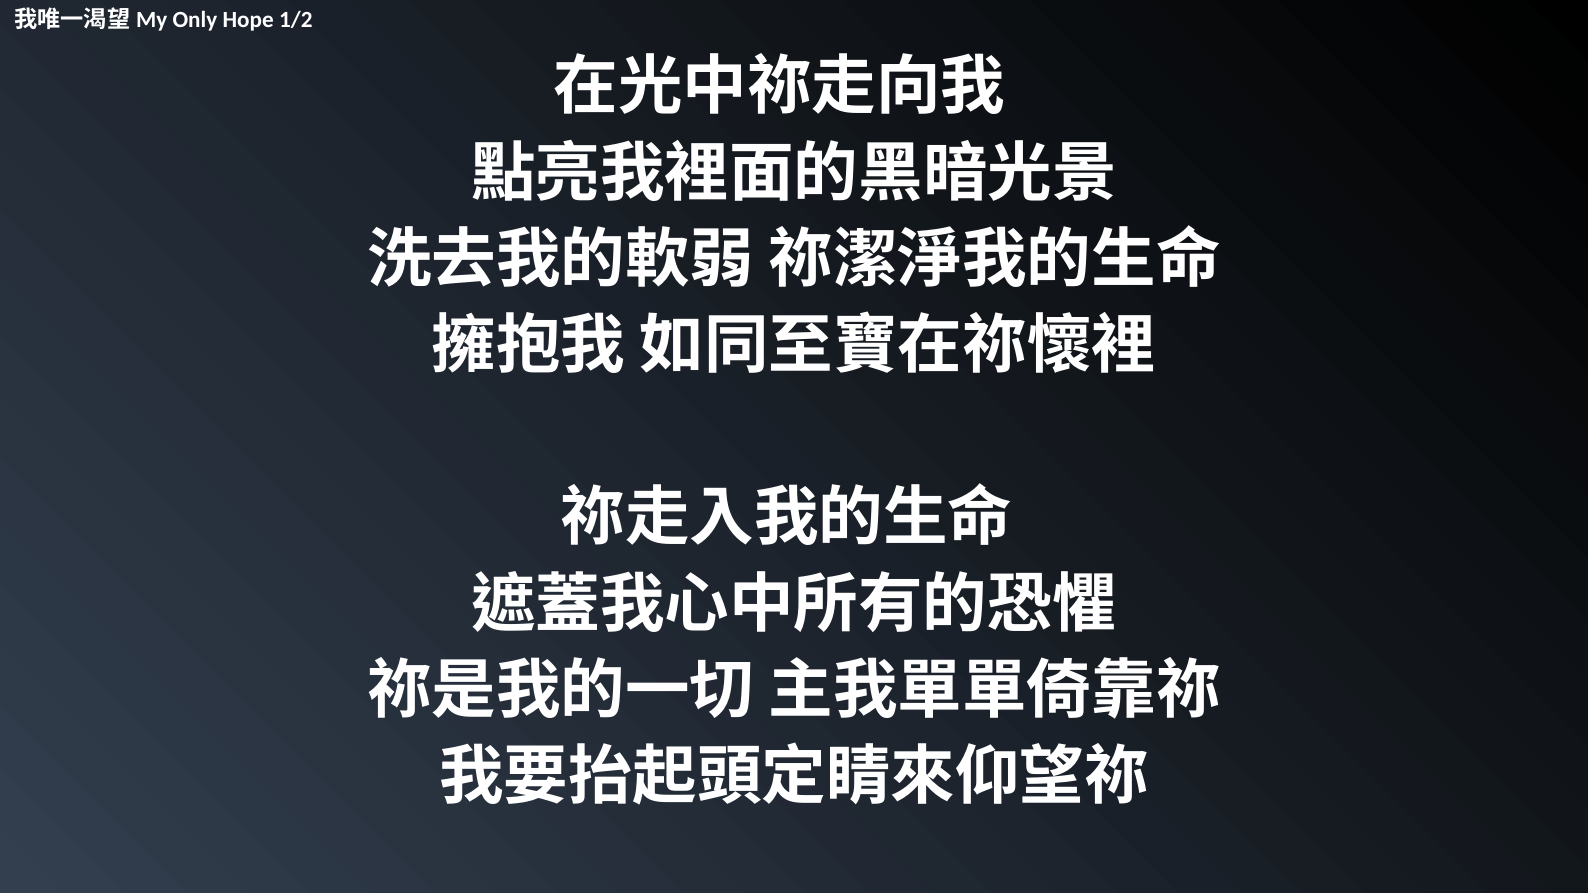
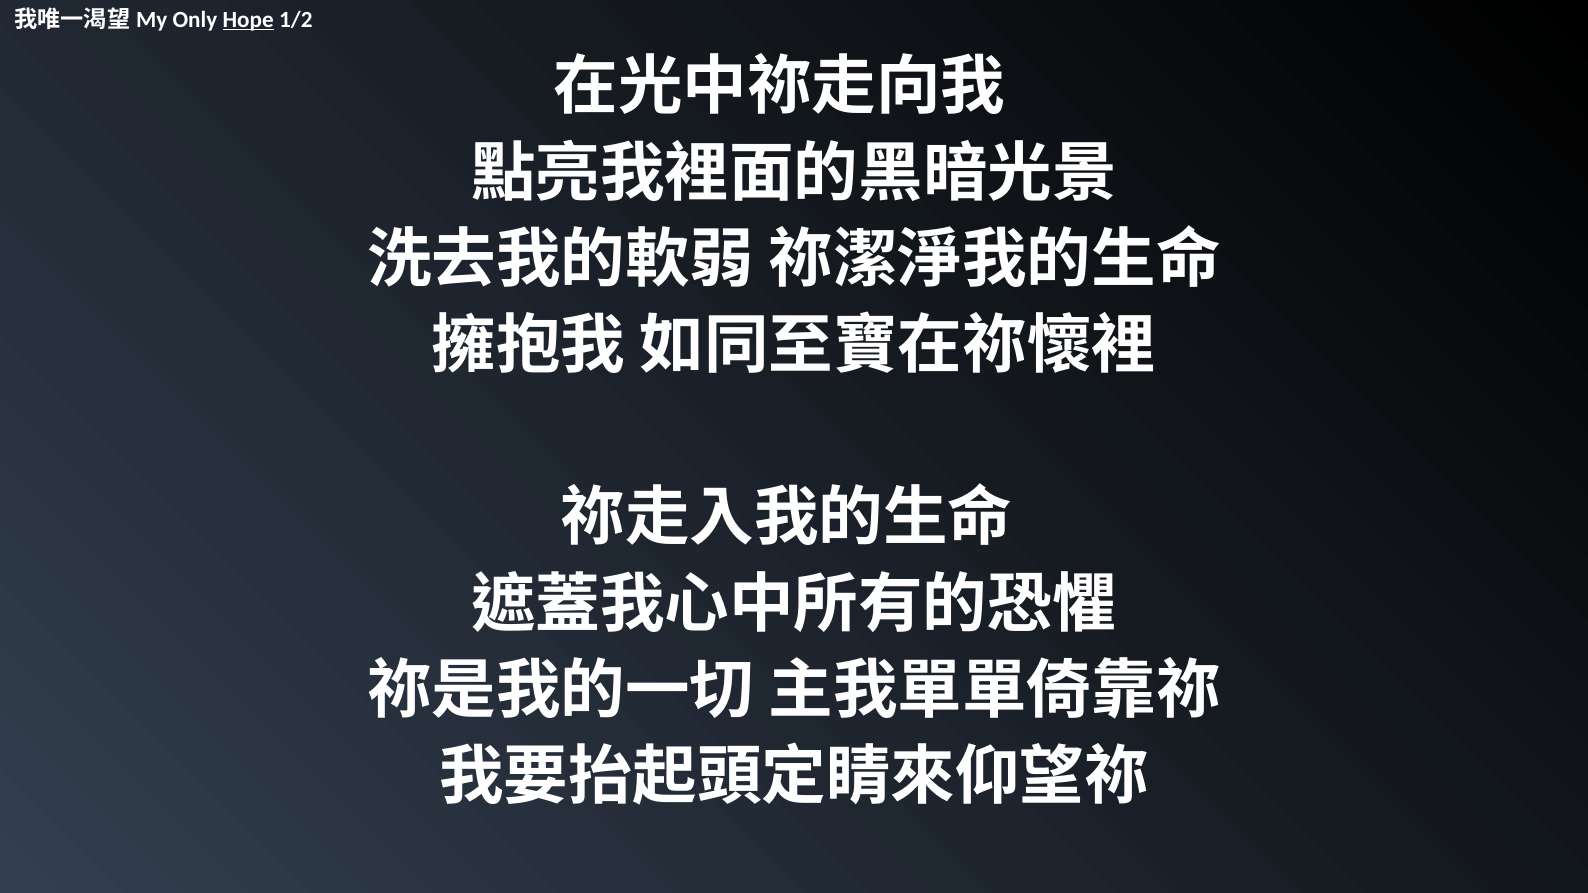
Hope underline: none -> present
